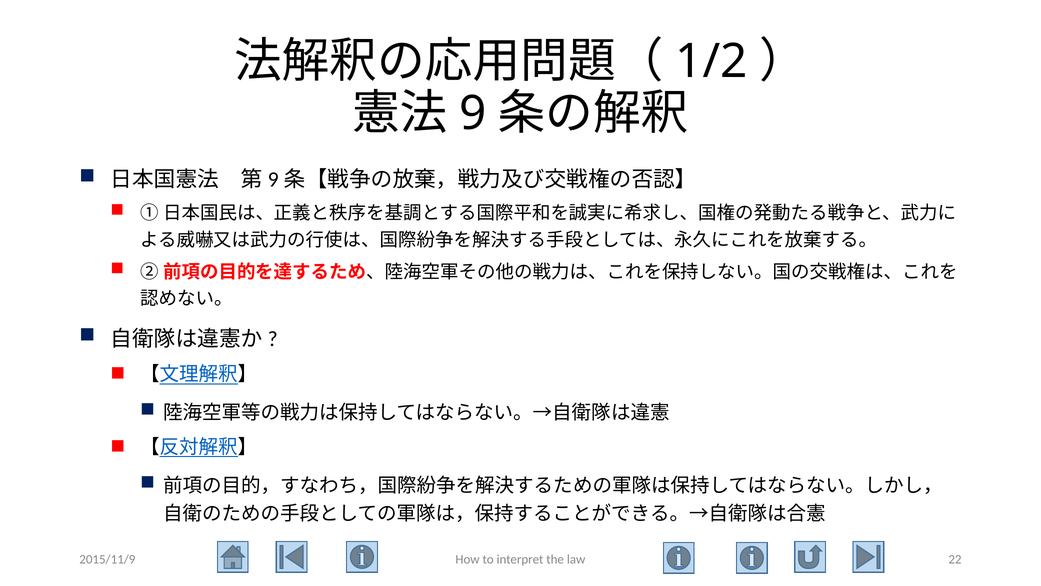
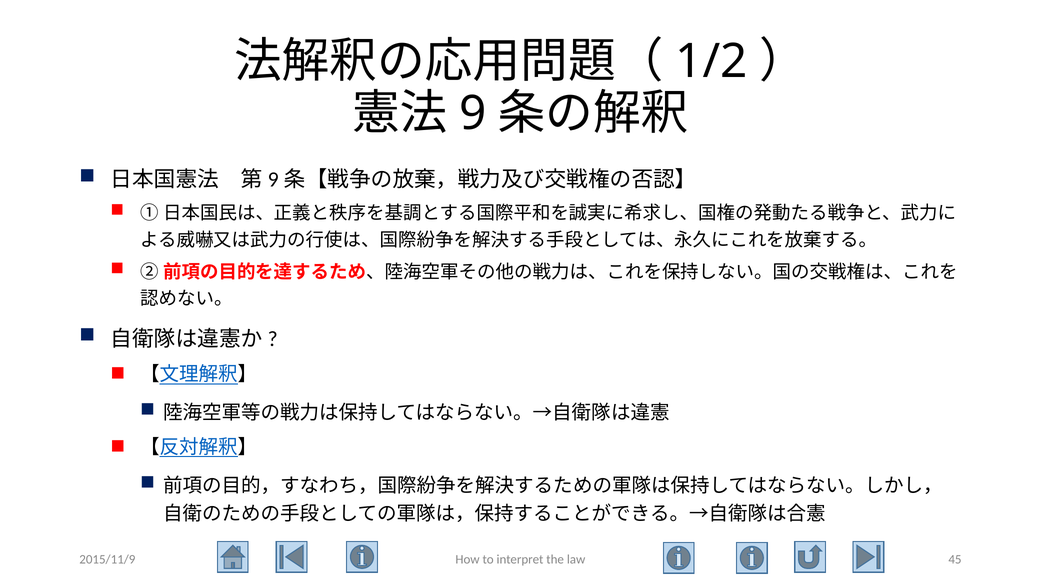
22: 22 -> 45
